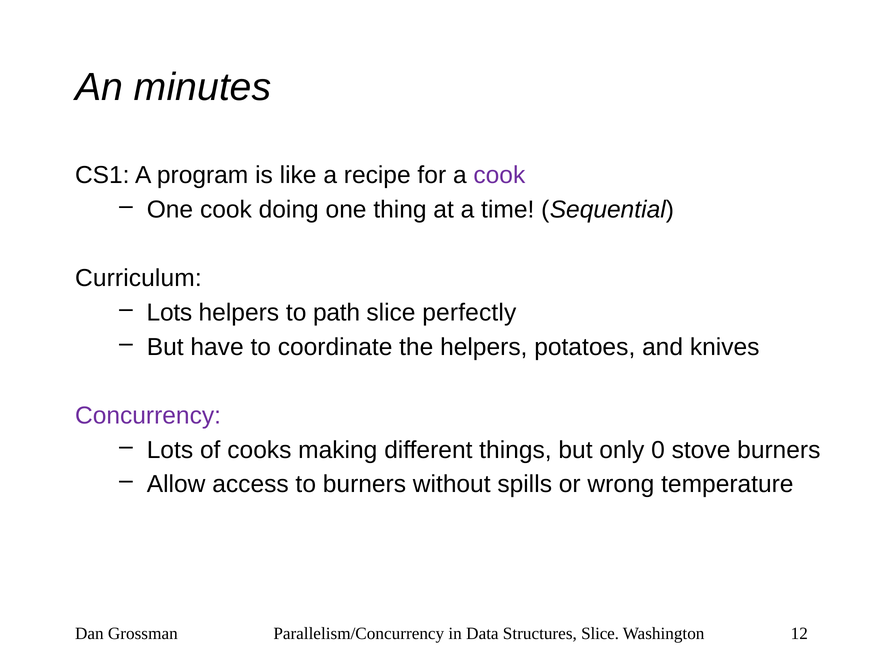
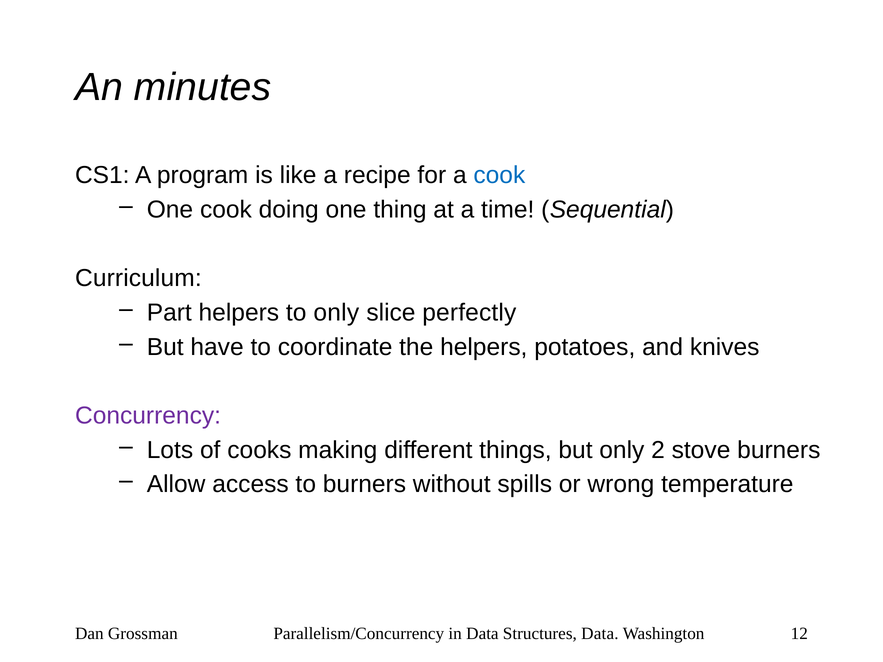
cook at (499, 175) colour: purple -> blue
Lots at (169, 313): Lots -> Part
to path: path -> only
0: 0 -> 2
Structures Slice: Slice -> Data
